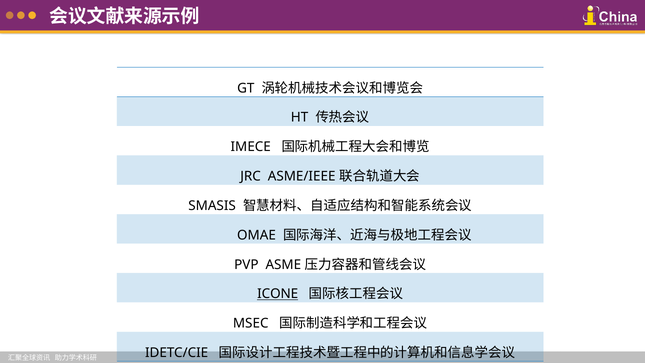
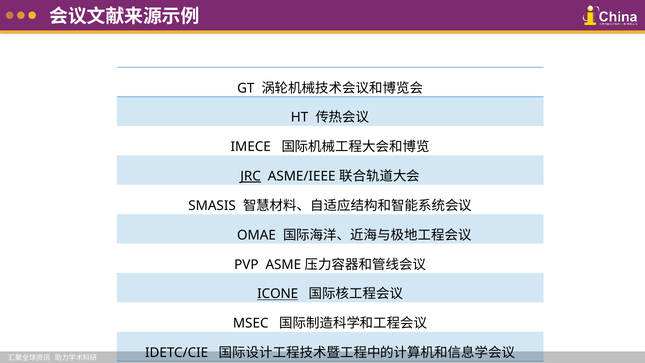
JRC underline: none -> present
